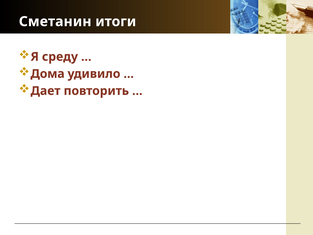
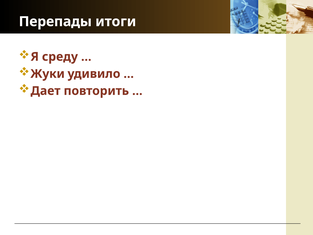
Сметанин: Сметанин -> Перепады
Дома: Дома -> Жуки
